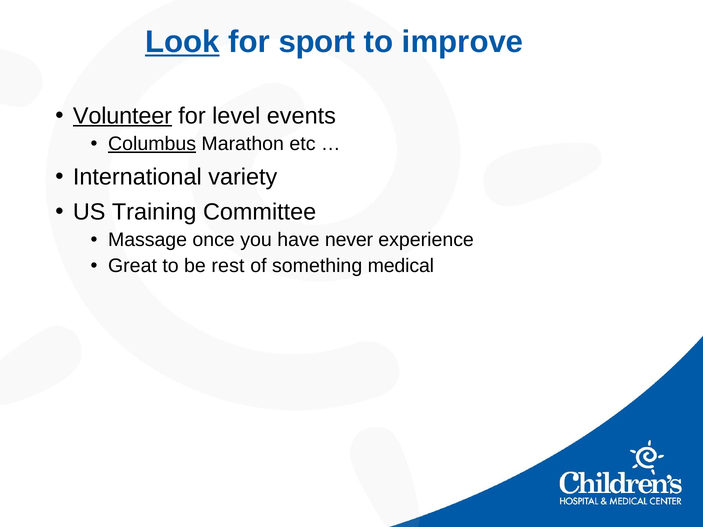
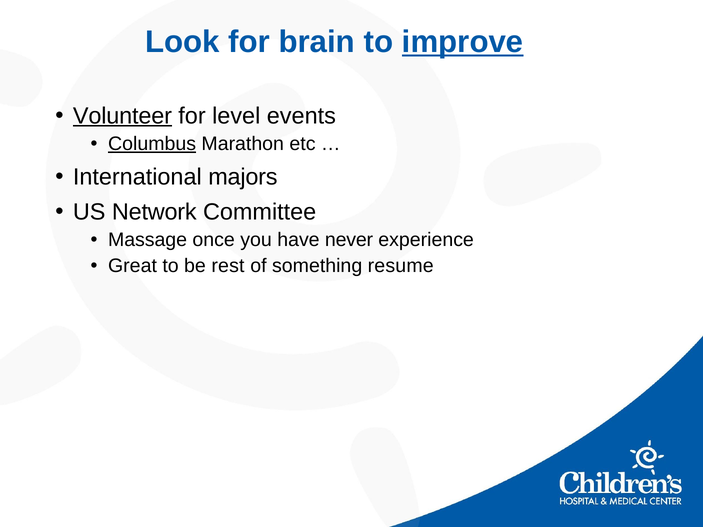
Look underline: present -> none
sport: sport -> brain
improve underline: none -> present
variety: variety -> majors
Training: Training -> Network
medical: medical -> resume
